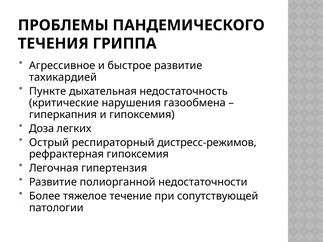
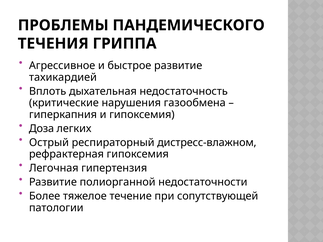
Пункте: Пункте -> Вплоть
дистресс-режимов: дистресс-режимов -> дистресс-влажном
